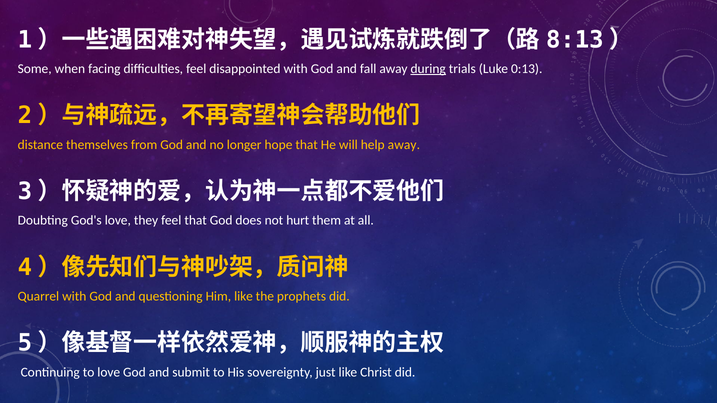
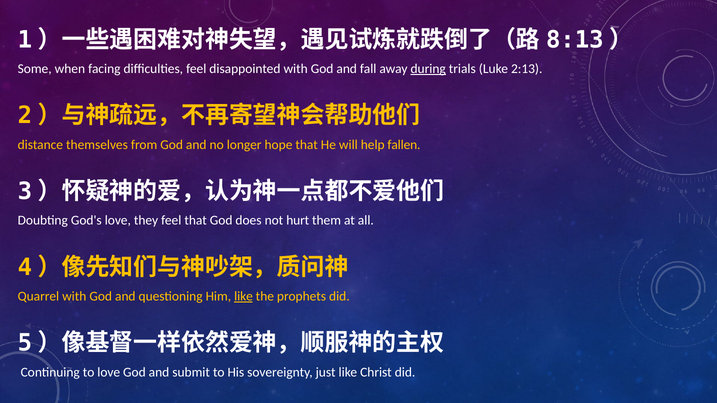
0:13: 0:13 -> 2:13
help away: away -> fallen
like at (244, 297) underline: none -> present
